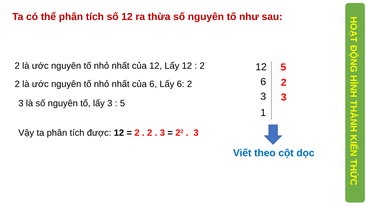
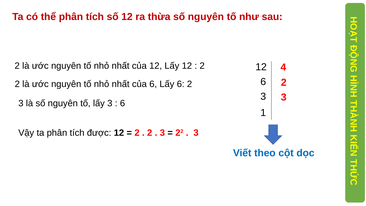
12 5: 5 -> 4
5 at (123, 103): 5 -> 6
